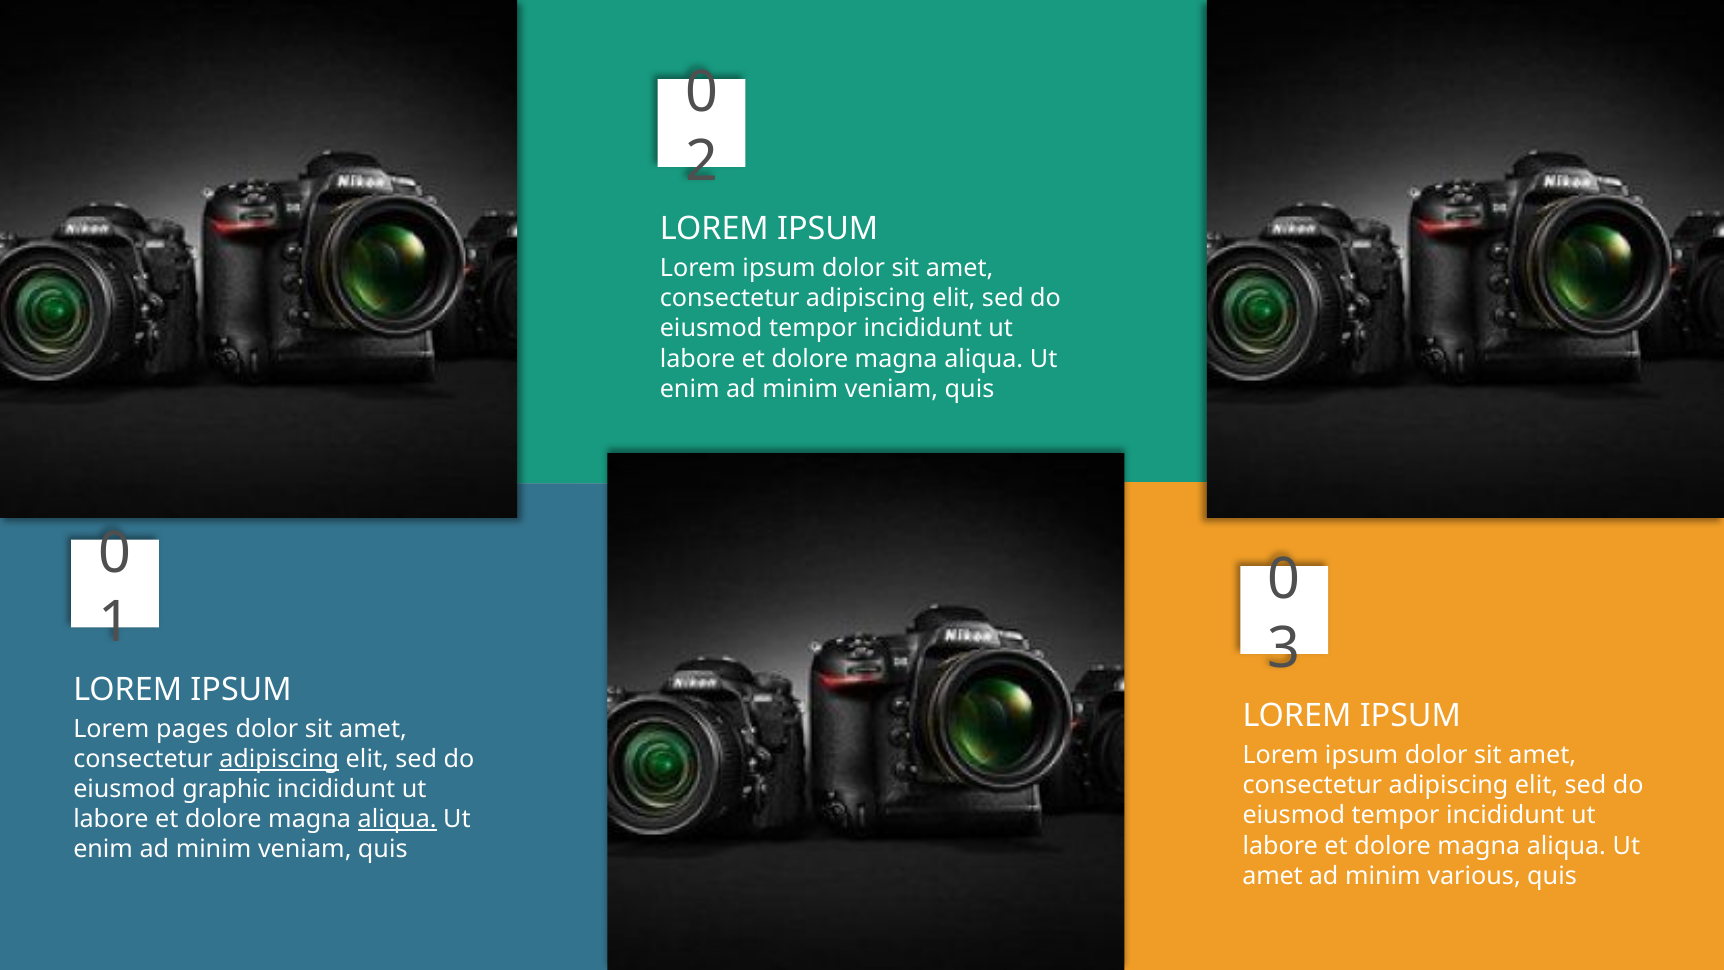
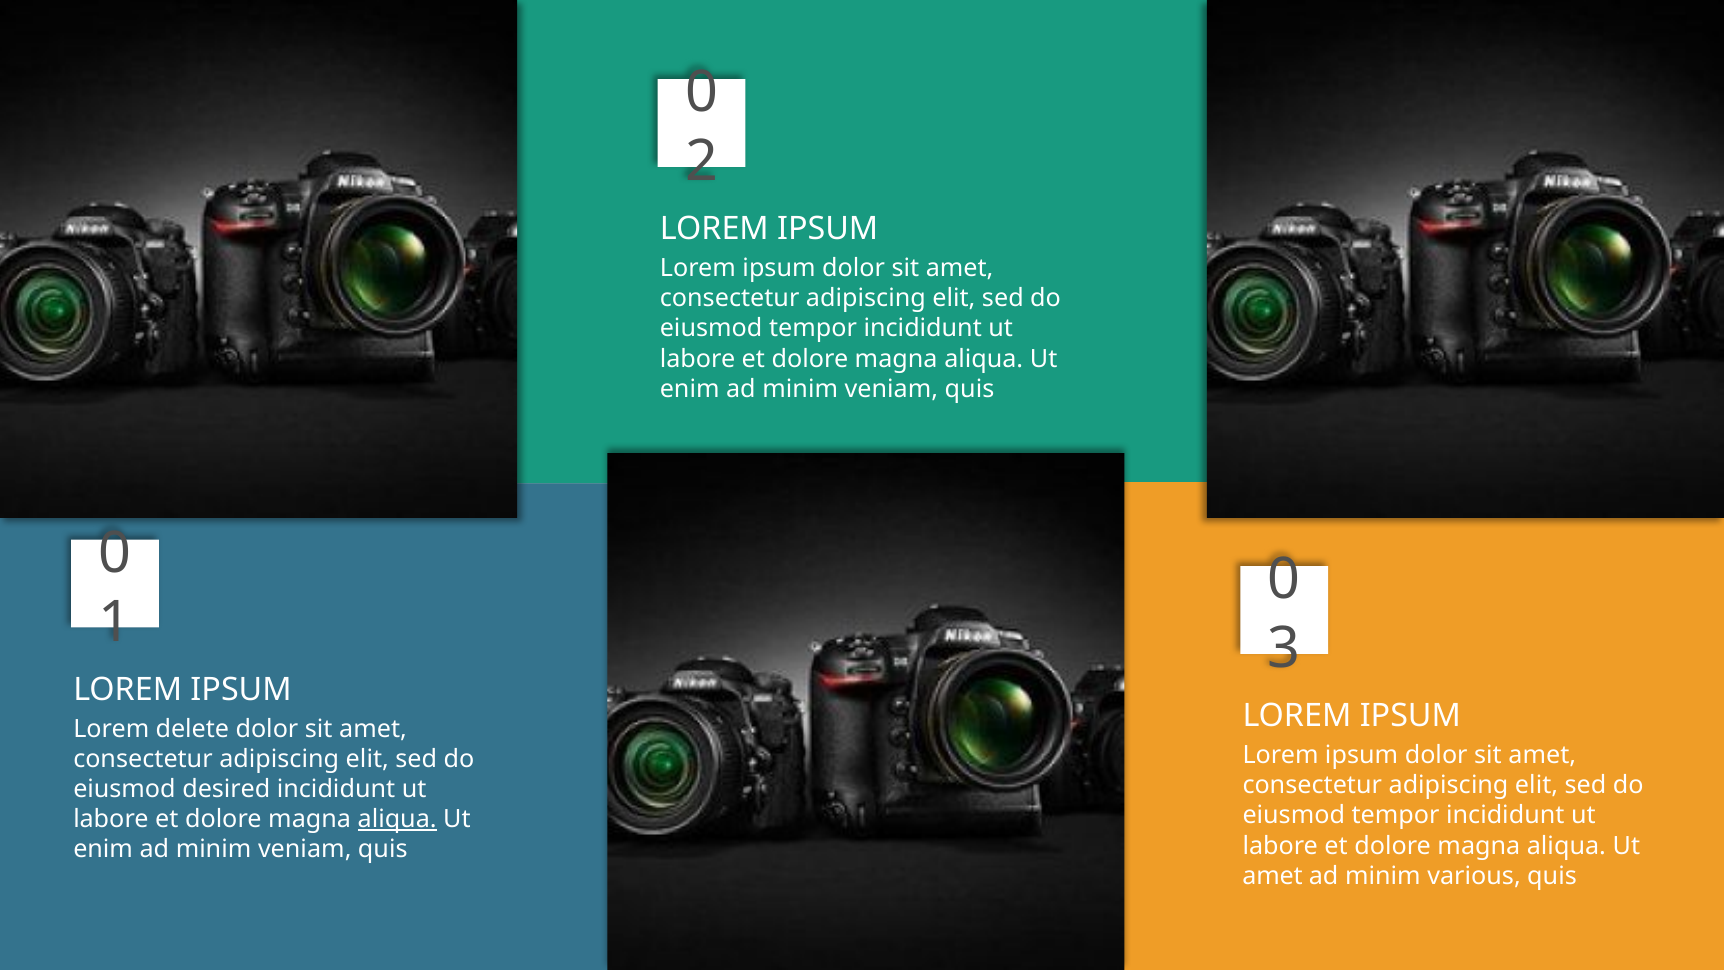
pages: pages -> delete
adipiscing at (279, 759) underline: present -> none
graphic: graphic -> desired
